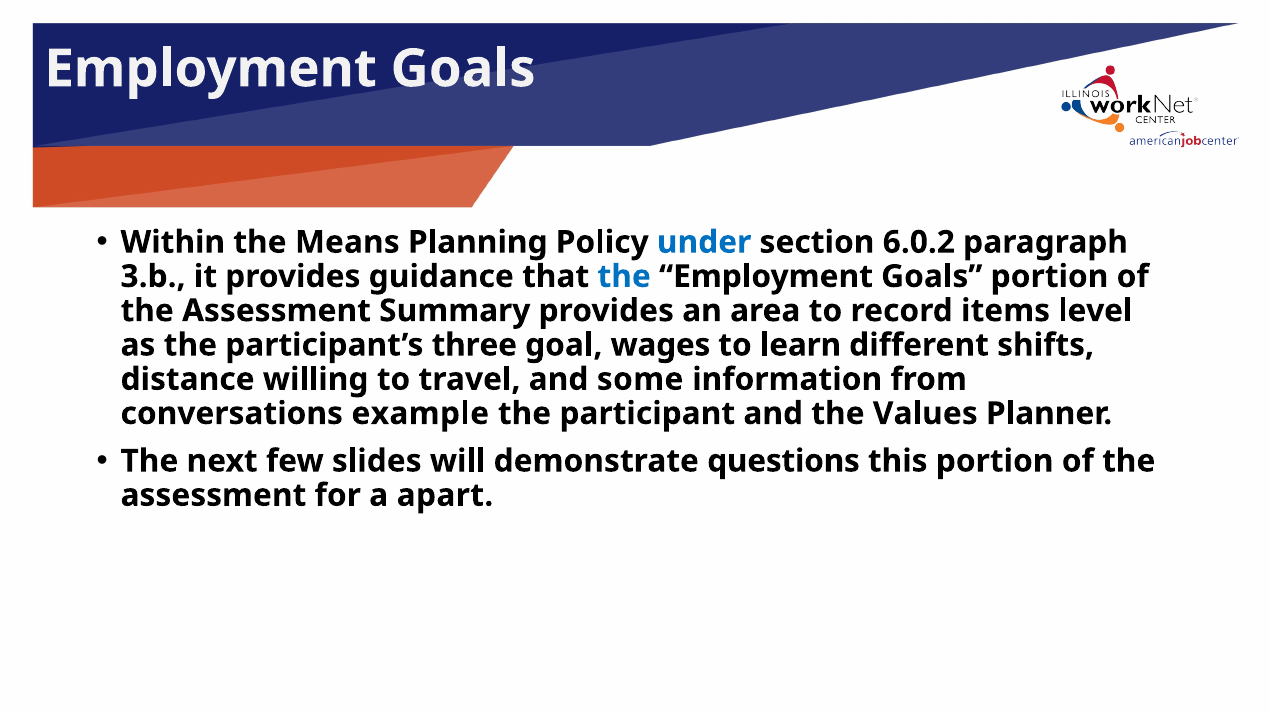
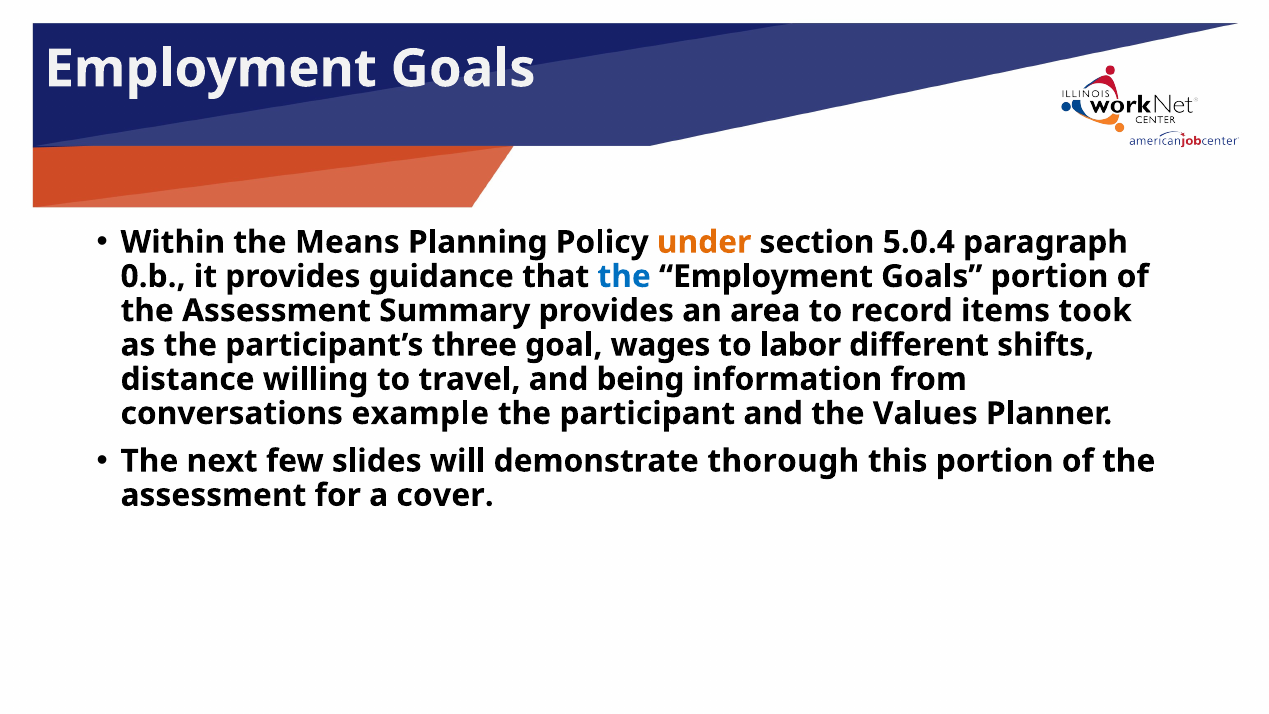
under colour: blue -> orange
6.0.2: 6.0.2 -> 5.0.4
3.b: 3.b -> 0.b
level: level -> took
learn: learn -> labor
some: some -> being
questions: questions -> thorough
apart: apart -> cover
